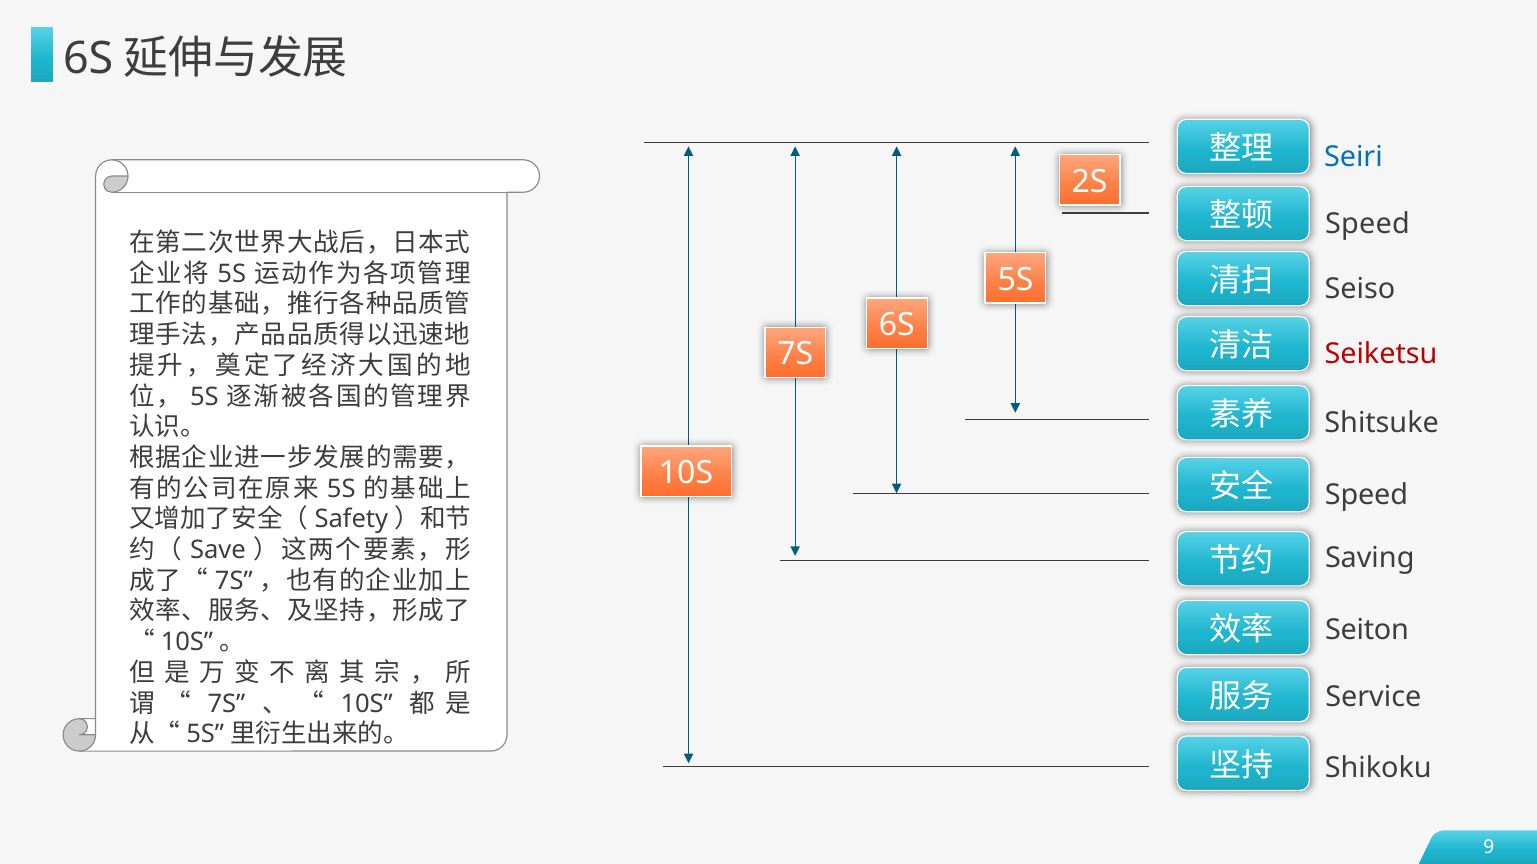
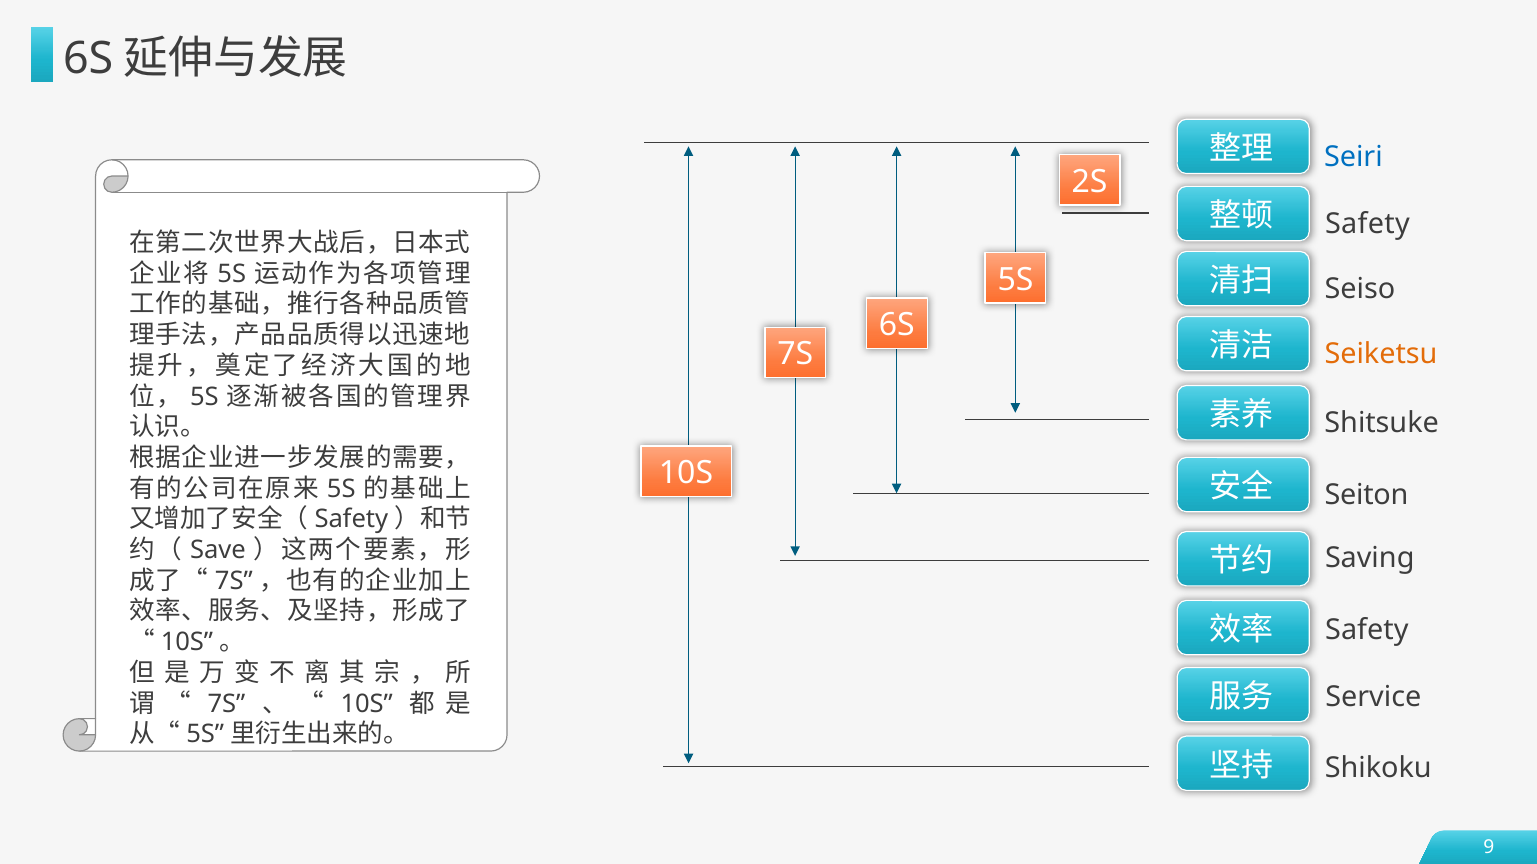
Speed at (1367, 224): Speed -> Safety
Seiketsu colour: red -> orange
Speed at (1366, 495): Speed -> Seiton
Seiton at (1367, 630): Seiton -> Safety
